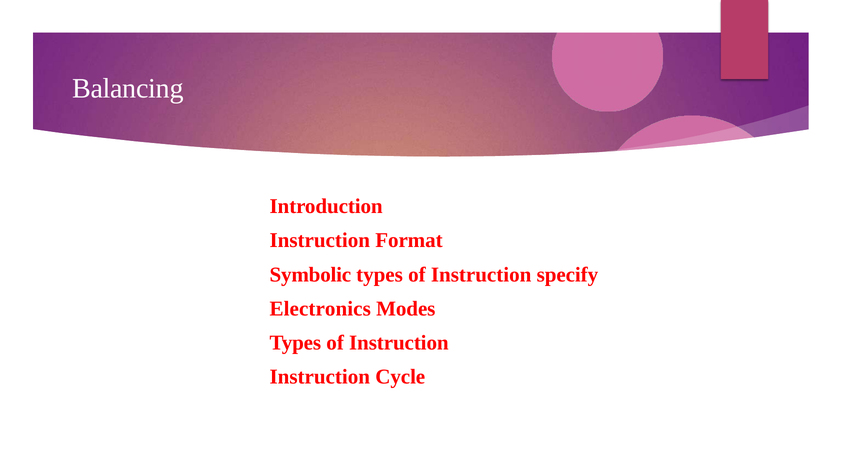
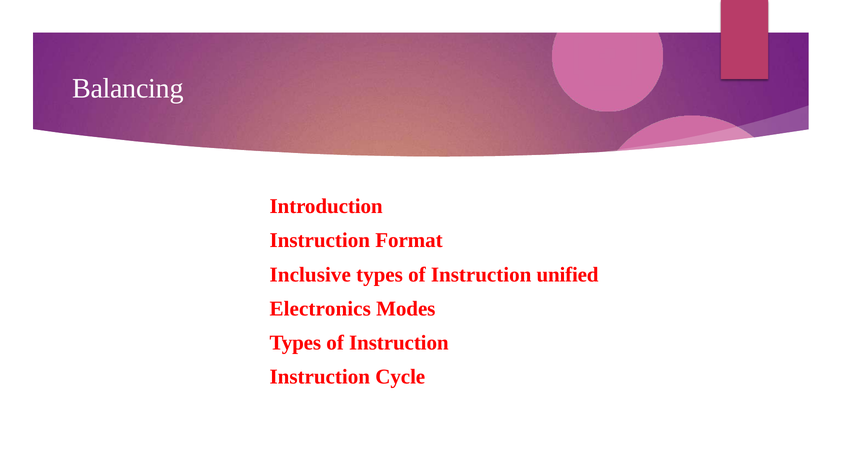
Symbolic: Symbolic -> Inclusive
specify: specify -> unified
